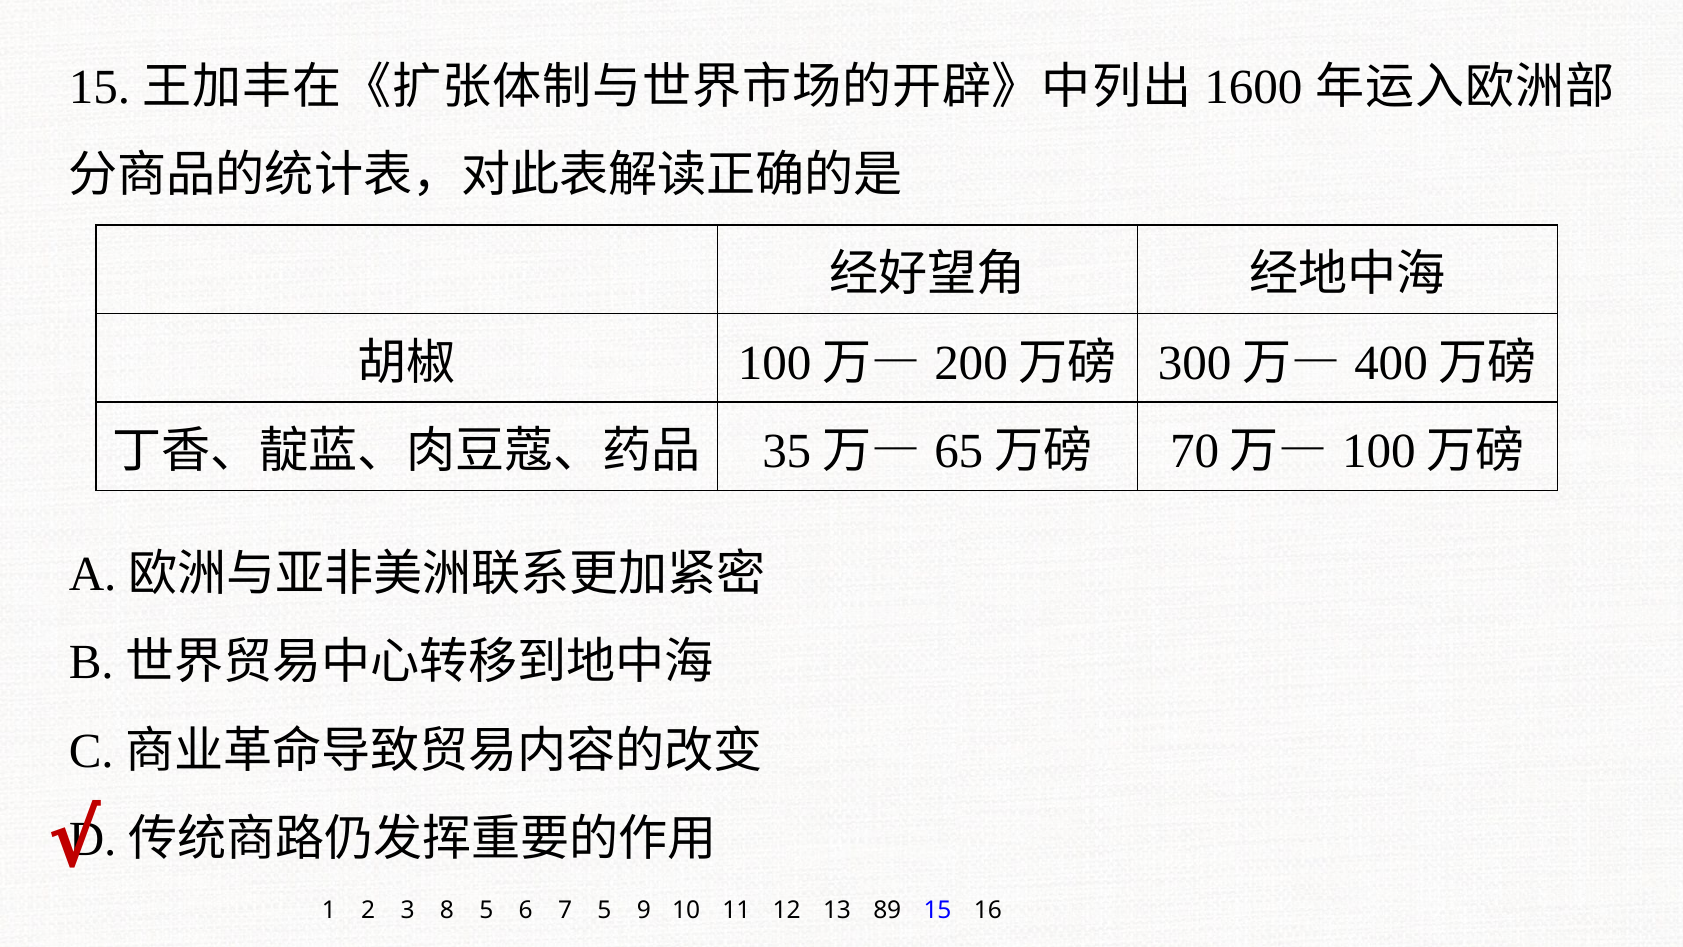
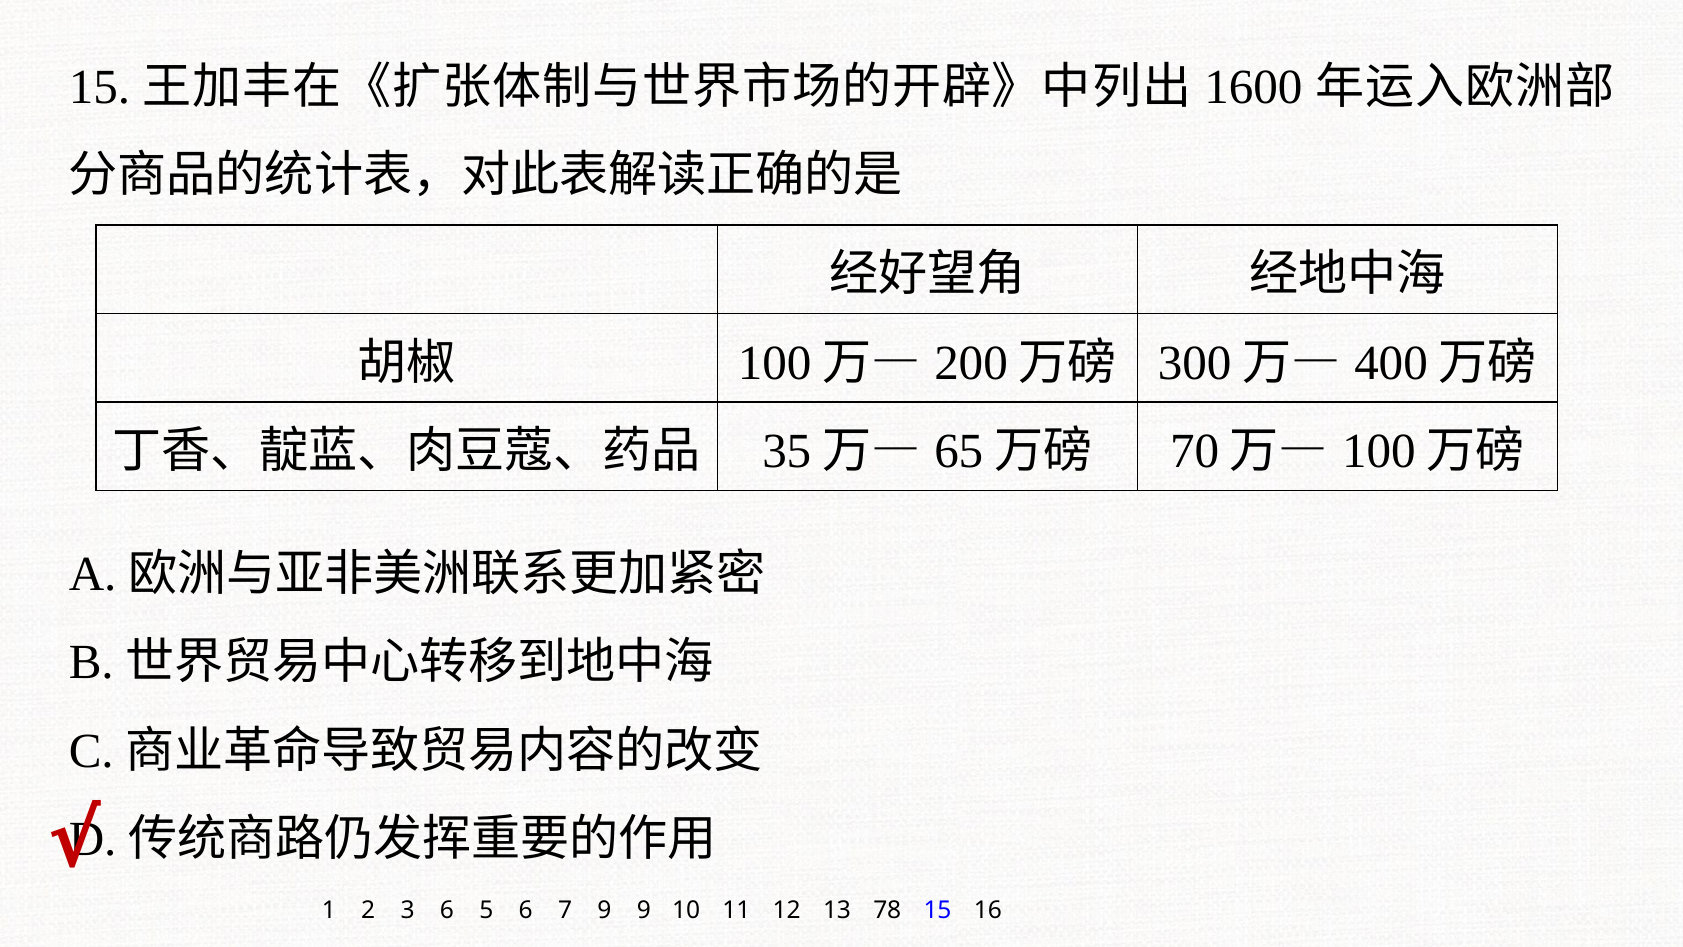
3 8: 8 -> 6
7 5: 5 -> 9
89: 89 -> 78
